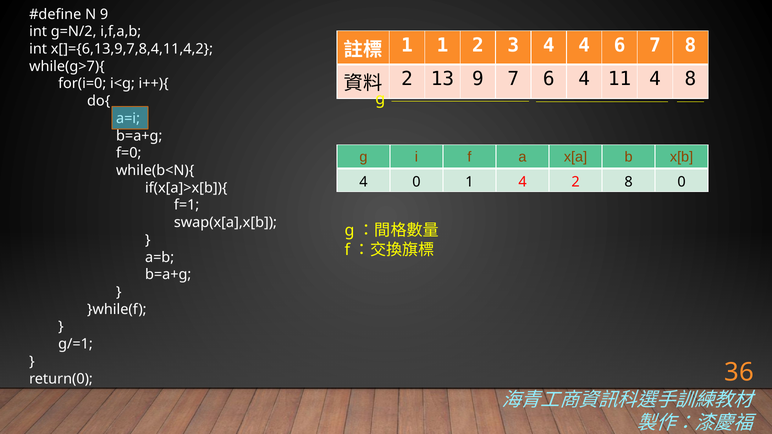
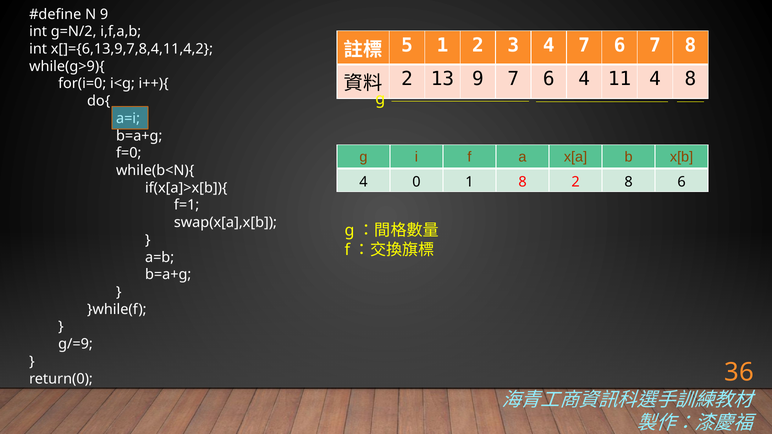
1 at (407, 45): 1 -> 5
4 4: 4 -> 7
while(g>7){: while(g>7){ -> while(g>9){
1 4: 4 -> 8
8 0: 0 -> 6
g/=1: g/=1 -> g/=9
